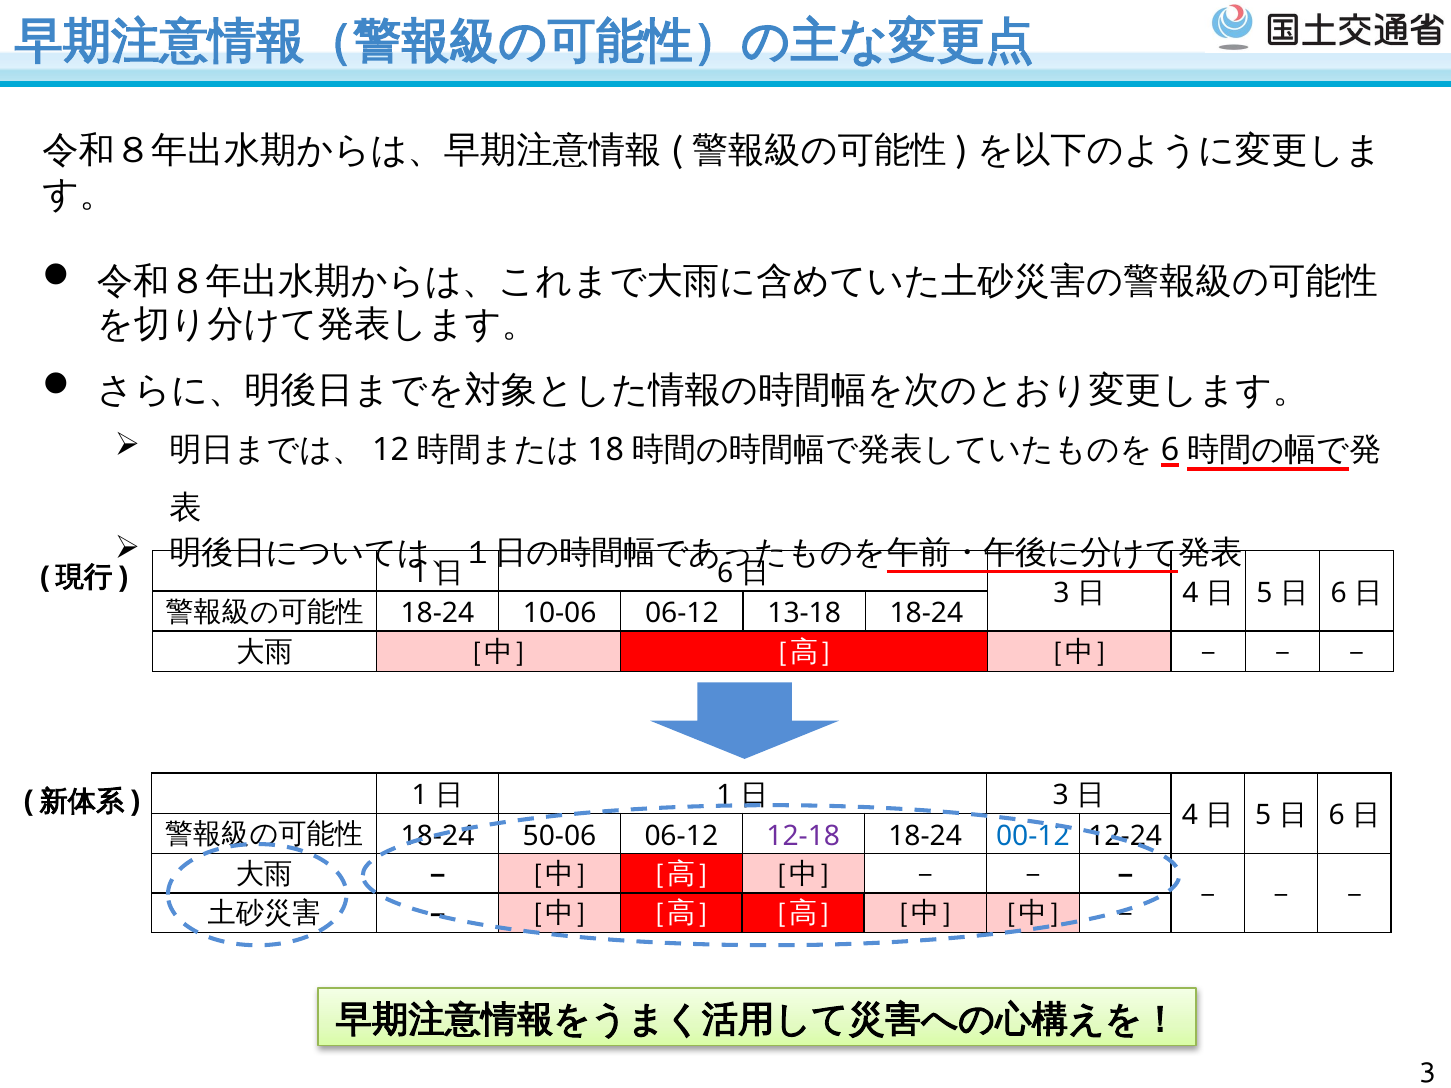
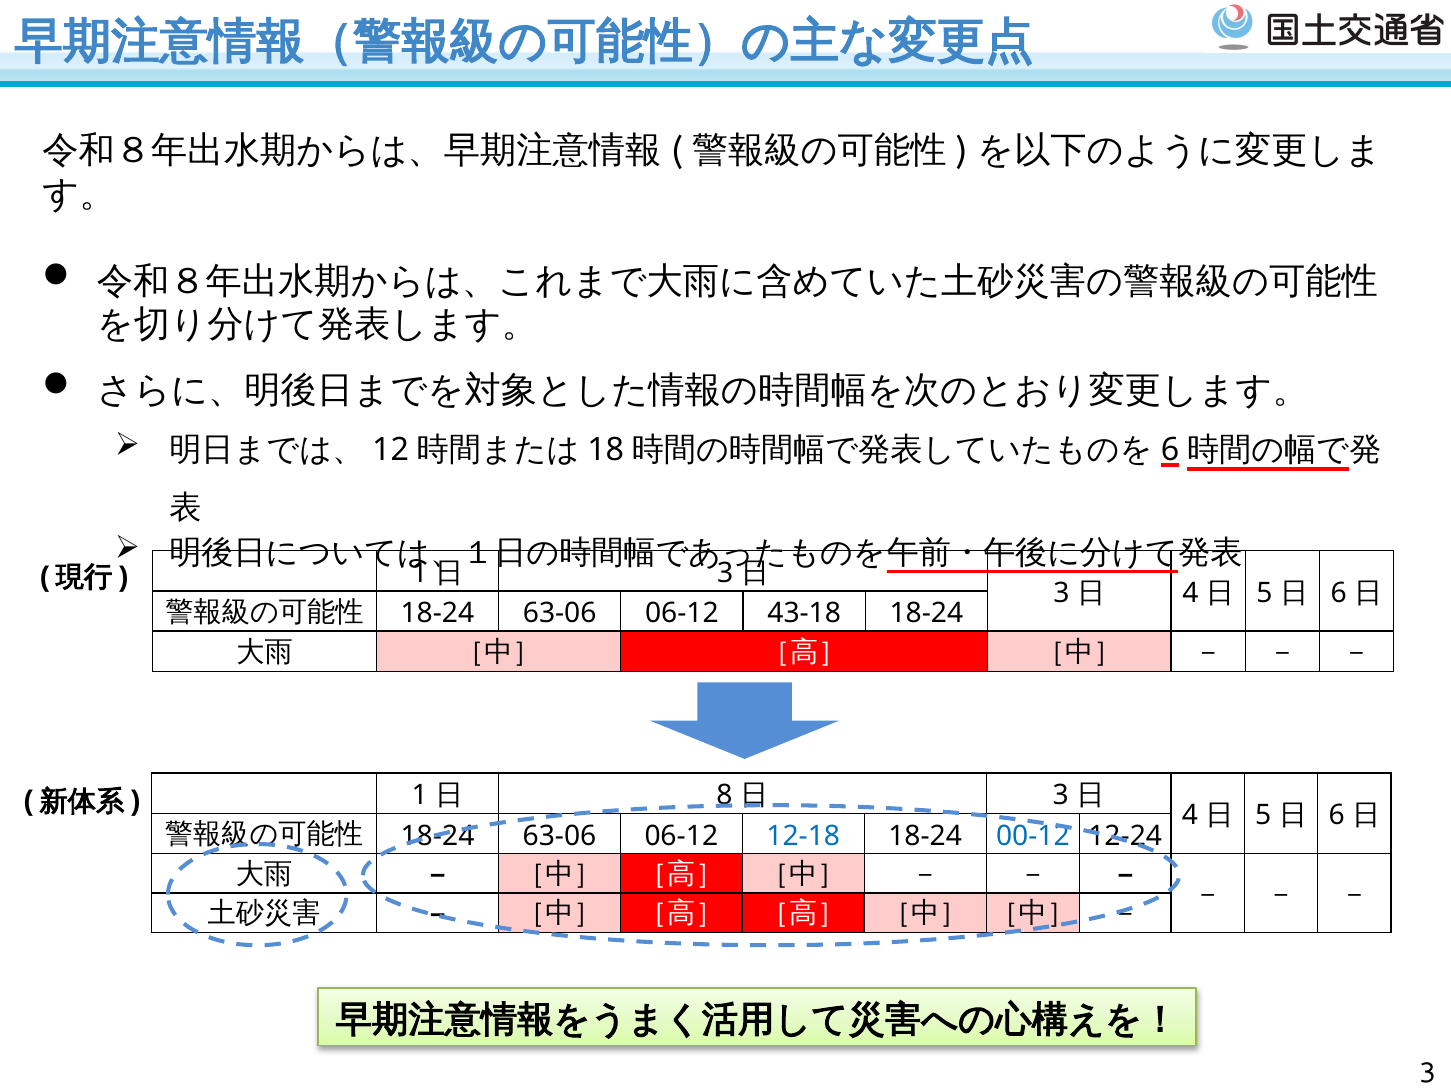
6 at (725, 573): 6 -> 3
10-06 at (560, 614): 10-06 -> 63-06
13-18: 13-18 -> 43-18
1 at (724, 796): 1 -> 8
50-06 at (559, 836): 50-06 -> 63-06
12-18 colour: purple -> blue
